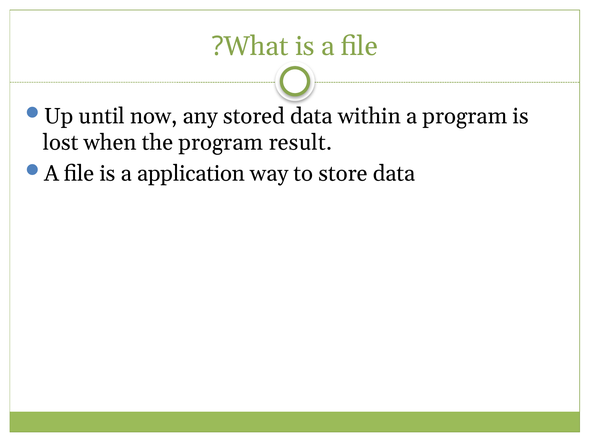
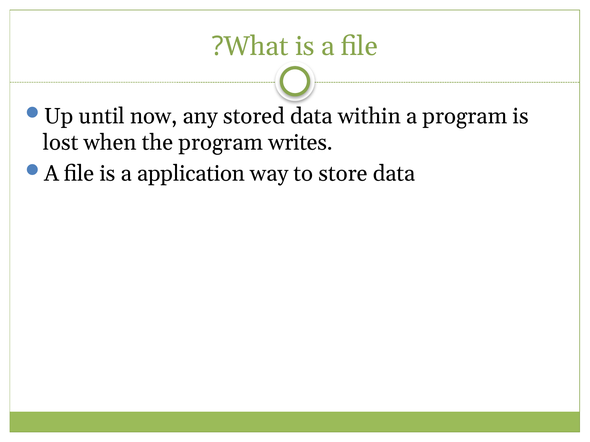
result: result -> writes
